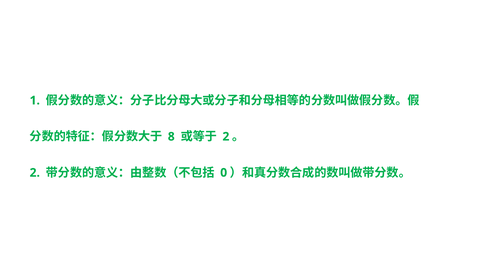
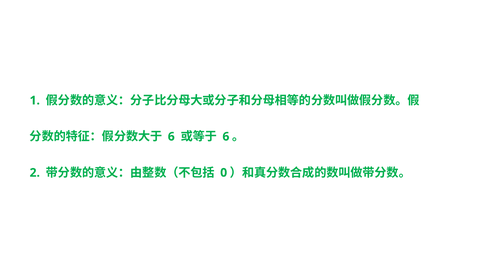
8 at (171, 137): 8 -> 6
2 at (226, 137): 2 -> 6
